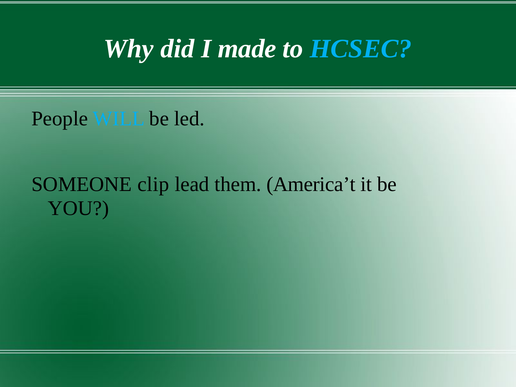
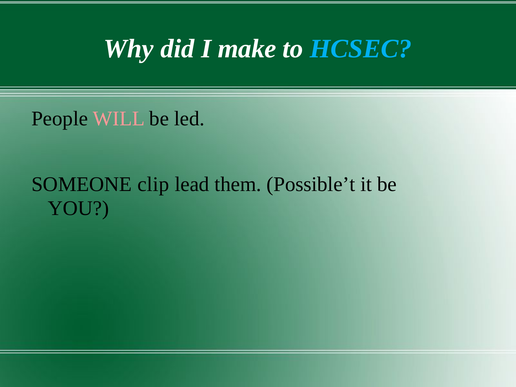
made: made -> make
WILL colour: light blue -> pink
America’t: America’t -> Possible’t
